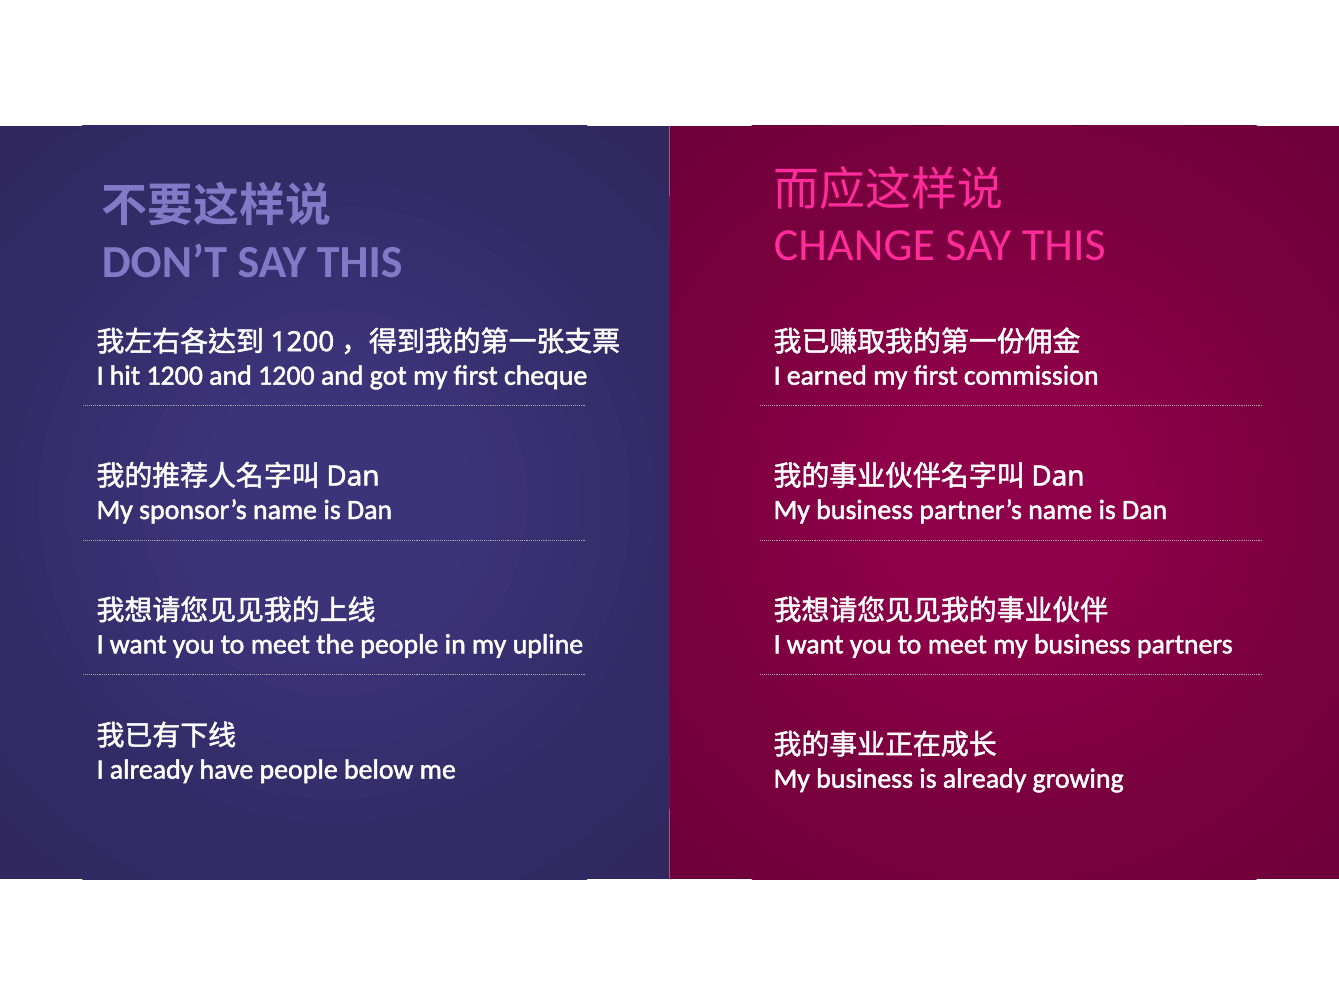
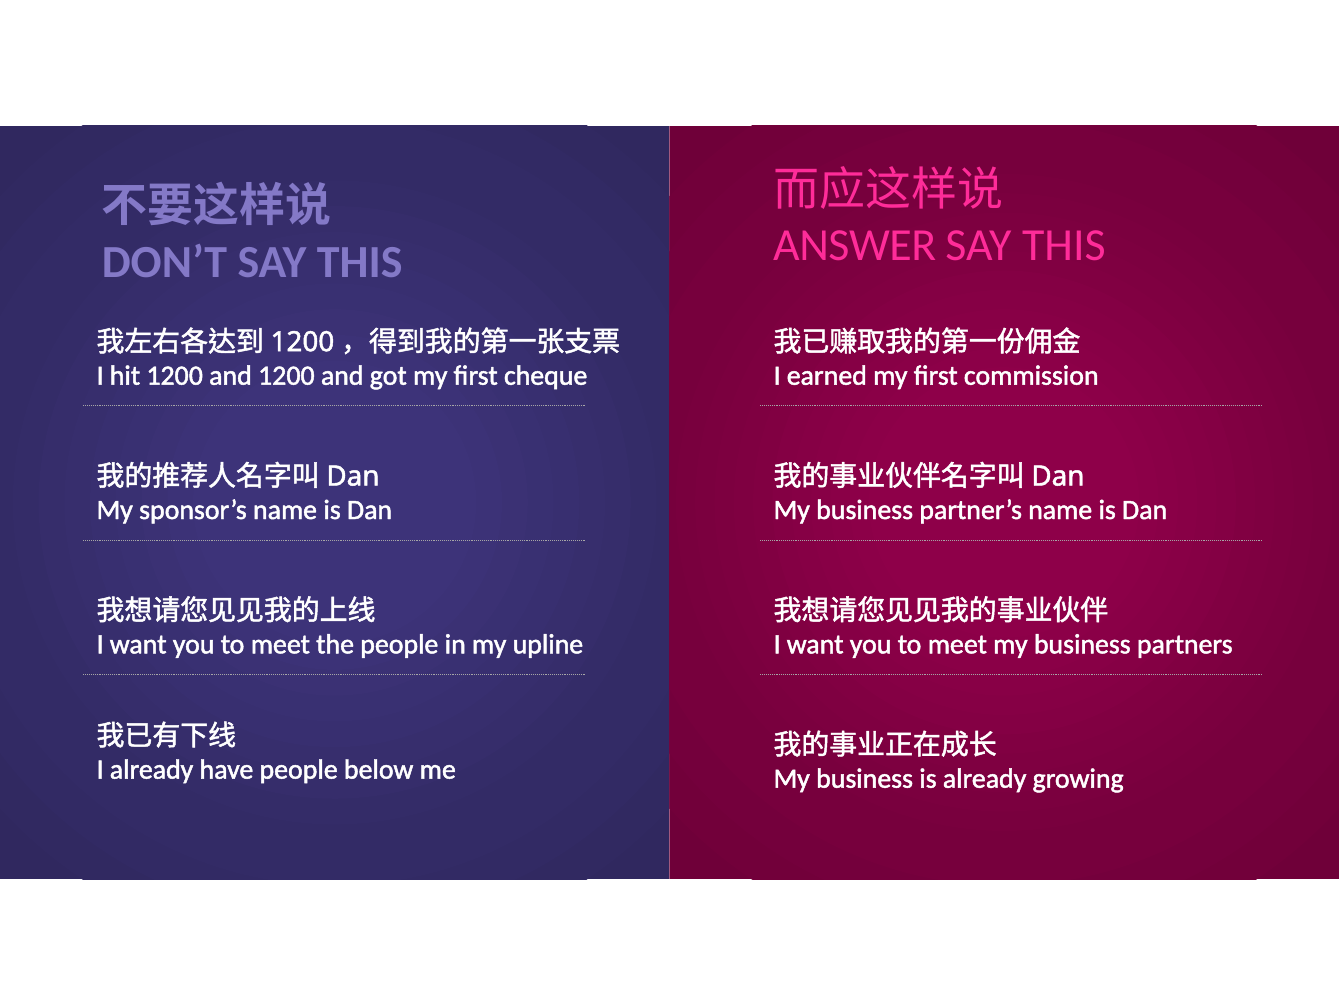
CHANGE: CHANGE -> ANSWER
